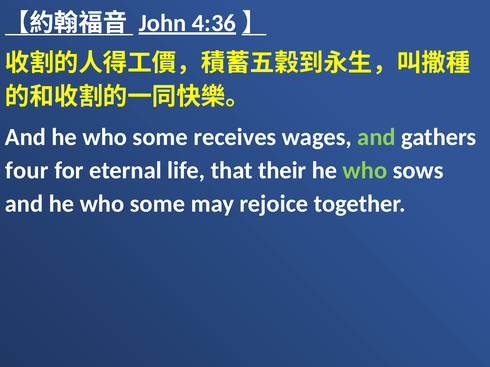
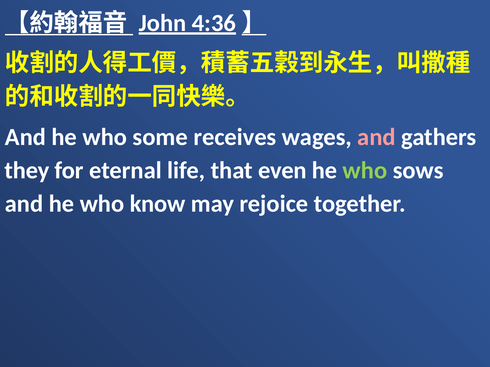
and at (376, 137) colour: light green -> pink
four: four -> they
their: their -> even
some at (158, 204): some -> know
